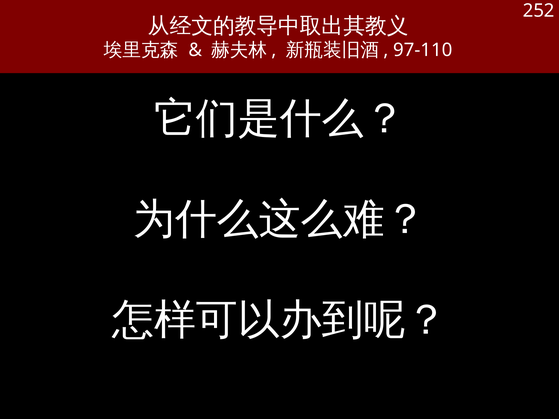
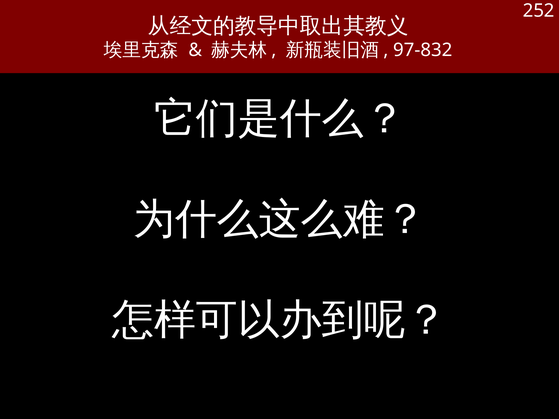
97-110: 97-110 -> 97-832
